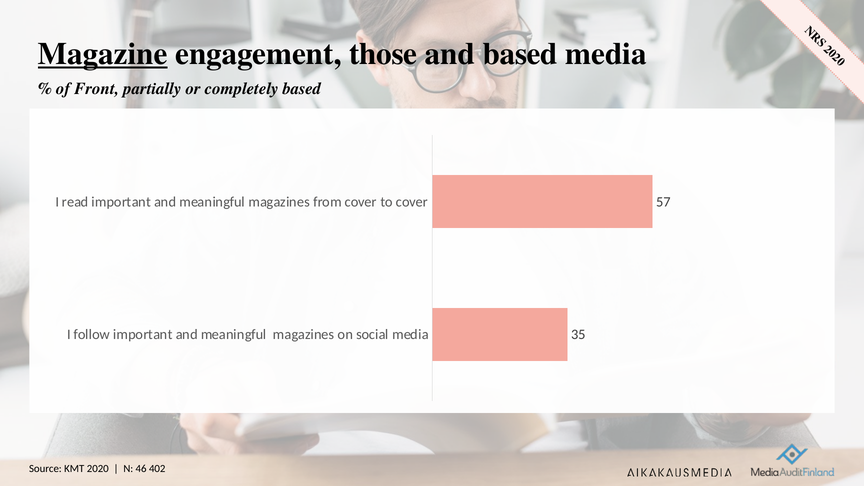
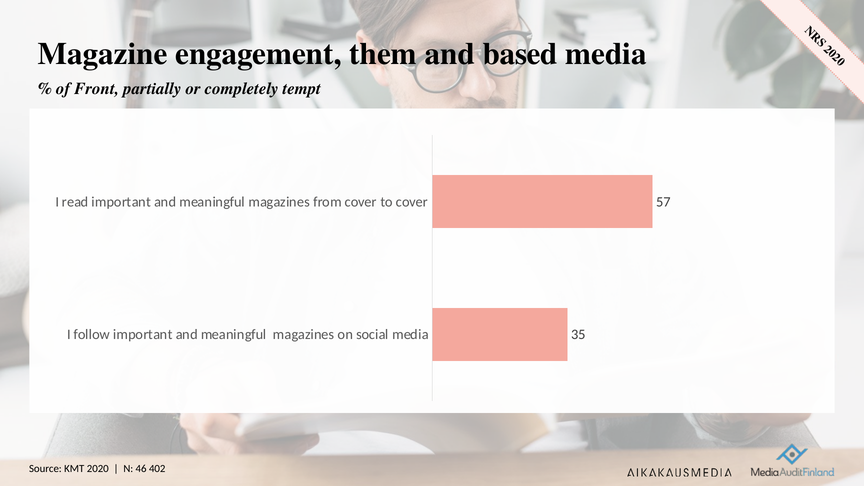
Magazine underline: present -> none
those: those -> them
completely based: based -> tempt
